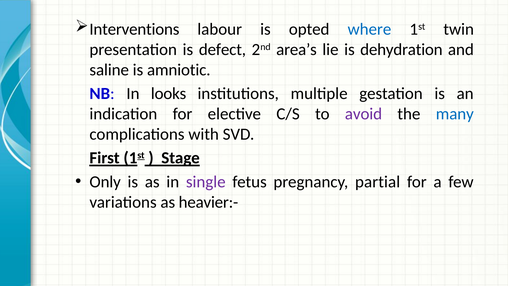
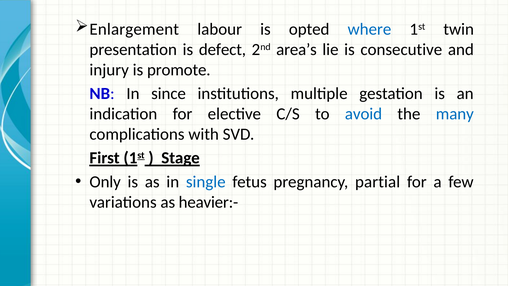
Interventions: Interventions -> Enlargement
dehydration: dehydration -> consecutive
saline: saline -> injury
amniotic: amniotic -> promote
looks: looks -> since
avoid colour: purple -> blue
single colour: purple -> blue
